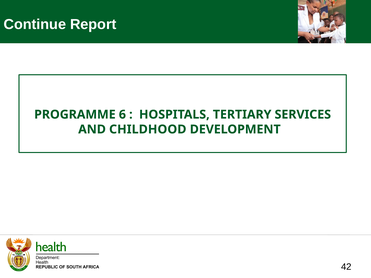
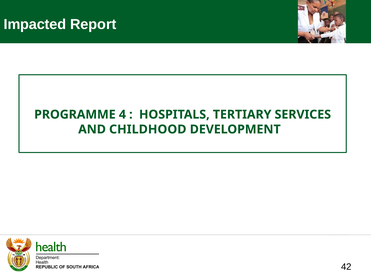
Continue: Continue -> Impacted
6: 6 -> 4
